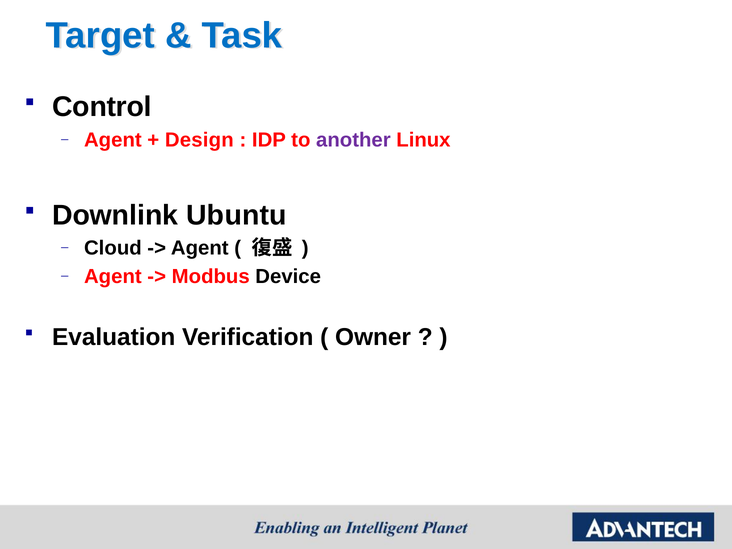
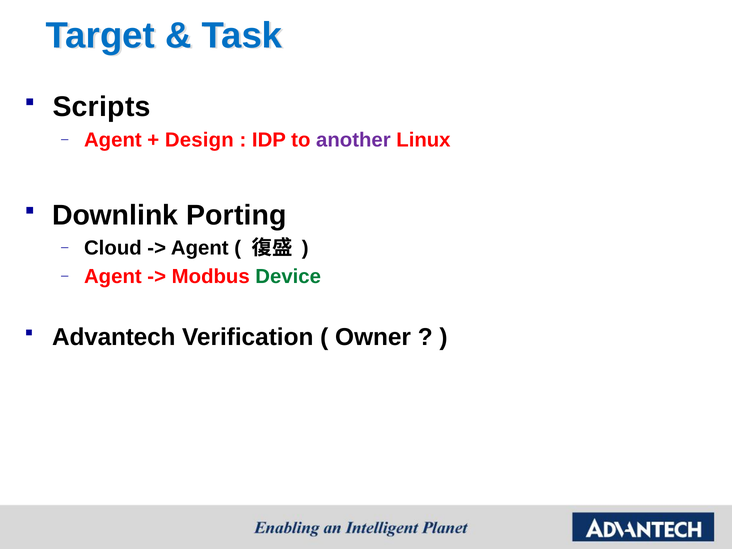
Control: Control -> Scripts
Ubuntu: Ubuntu -> Porting
Device colour: black -> green
Evaluation: Evaluation -> Advantech
